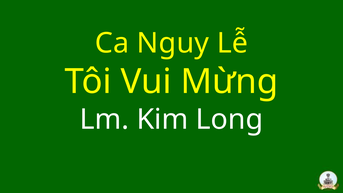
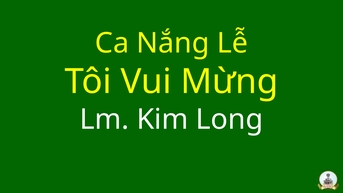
Nguy: Nguy -> Nắng
